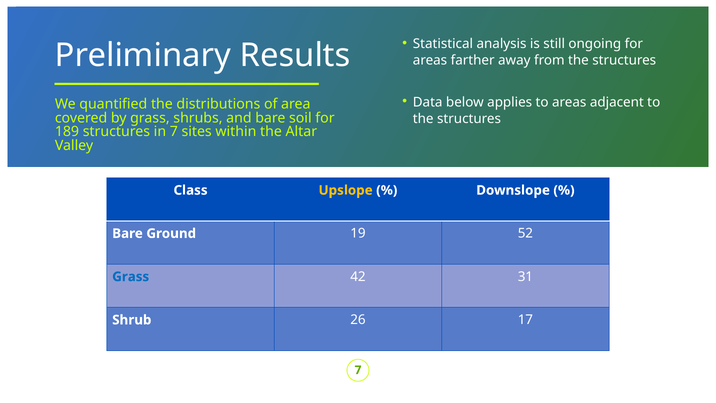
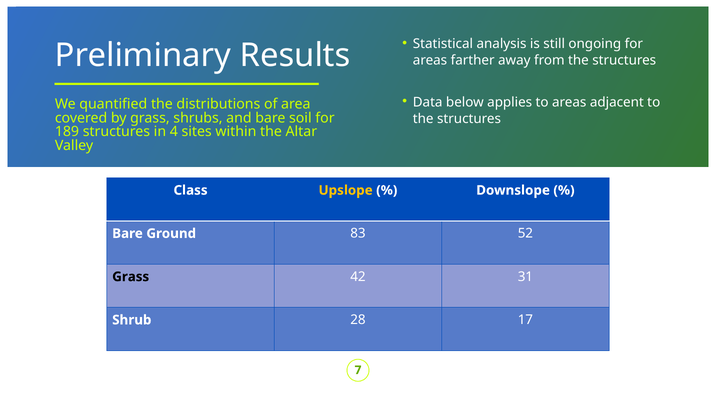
in 7: 7 -> 4
19: 19 -> 83
Grass at (131, 277) colour: blue -> black
26: 26 -> 28
